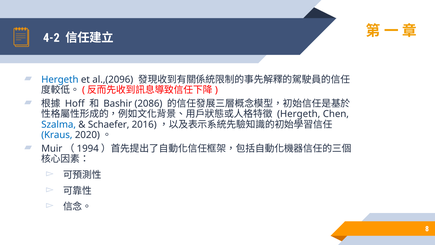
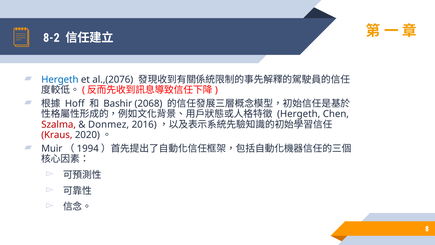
4-2: 4-2 -> 8-2
al.,(2096: al.,(2096 -> al.,(2076
2086: 2086 -> 2068
Szalma colour: blue -> red
Schaefer: Schaefer -> Donmez
Kraus colour: blue -> red
